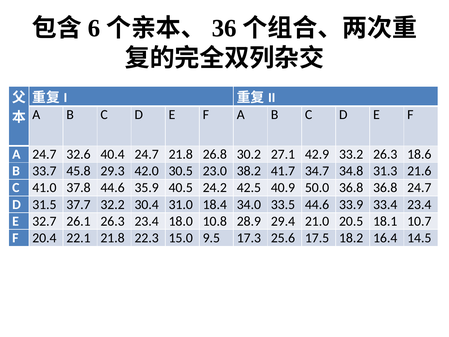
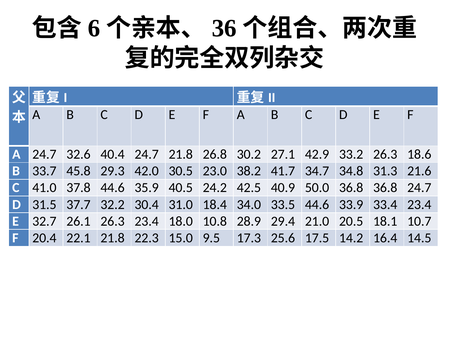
18.2: 18.2 -> 14.2
